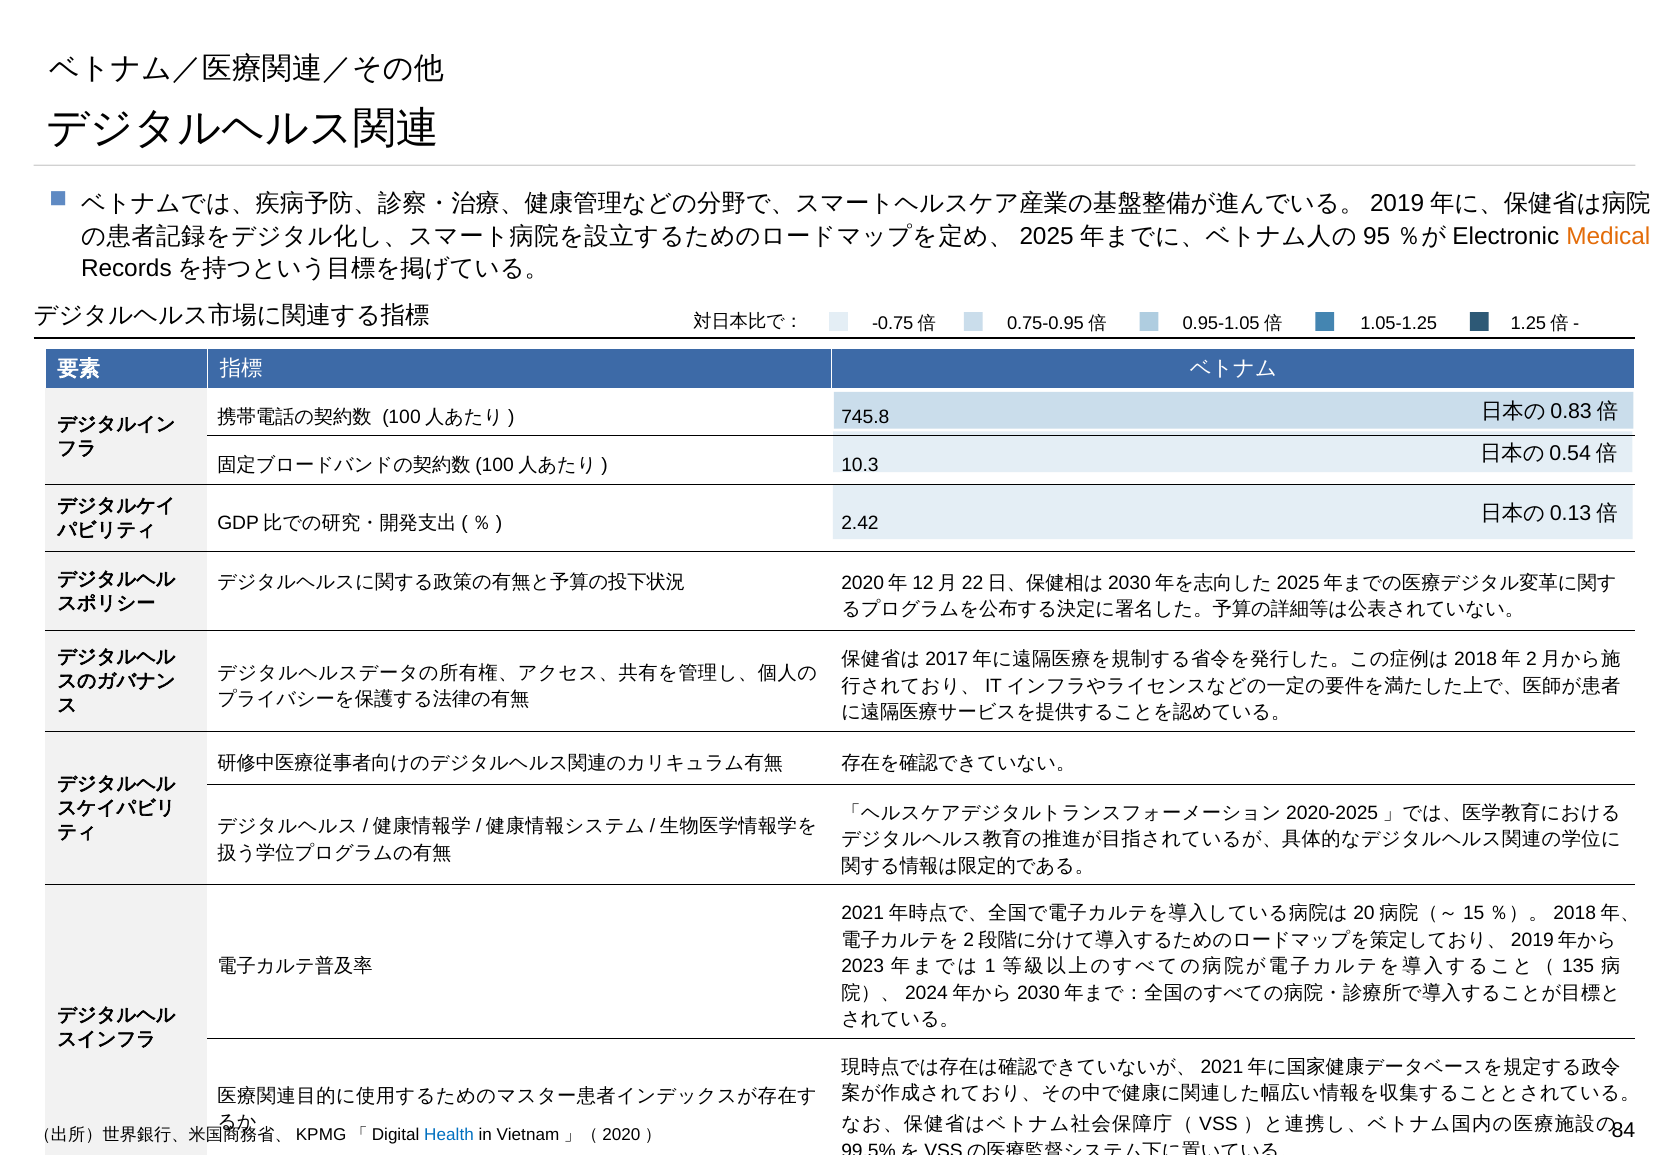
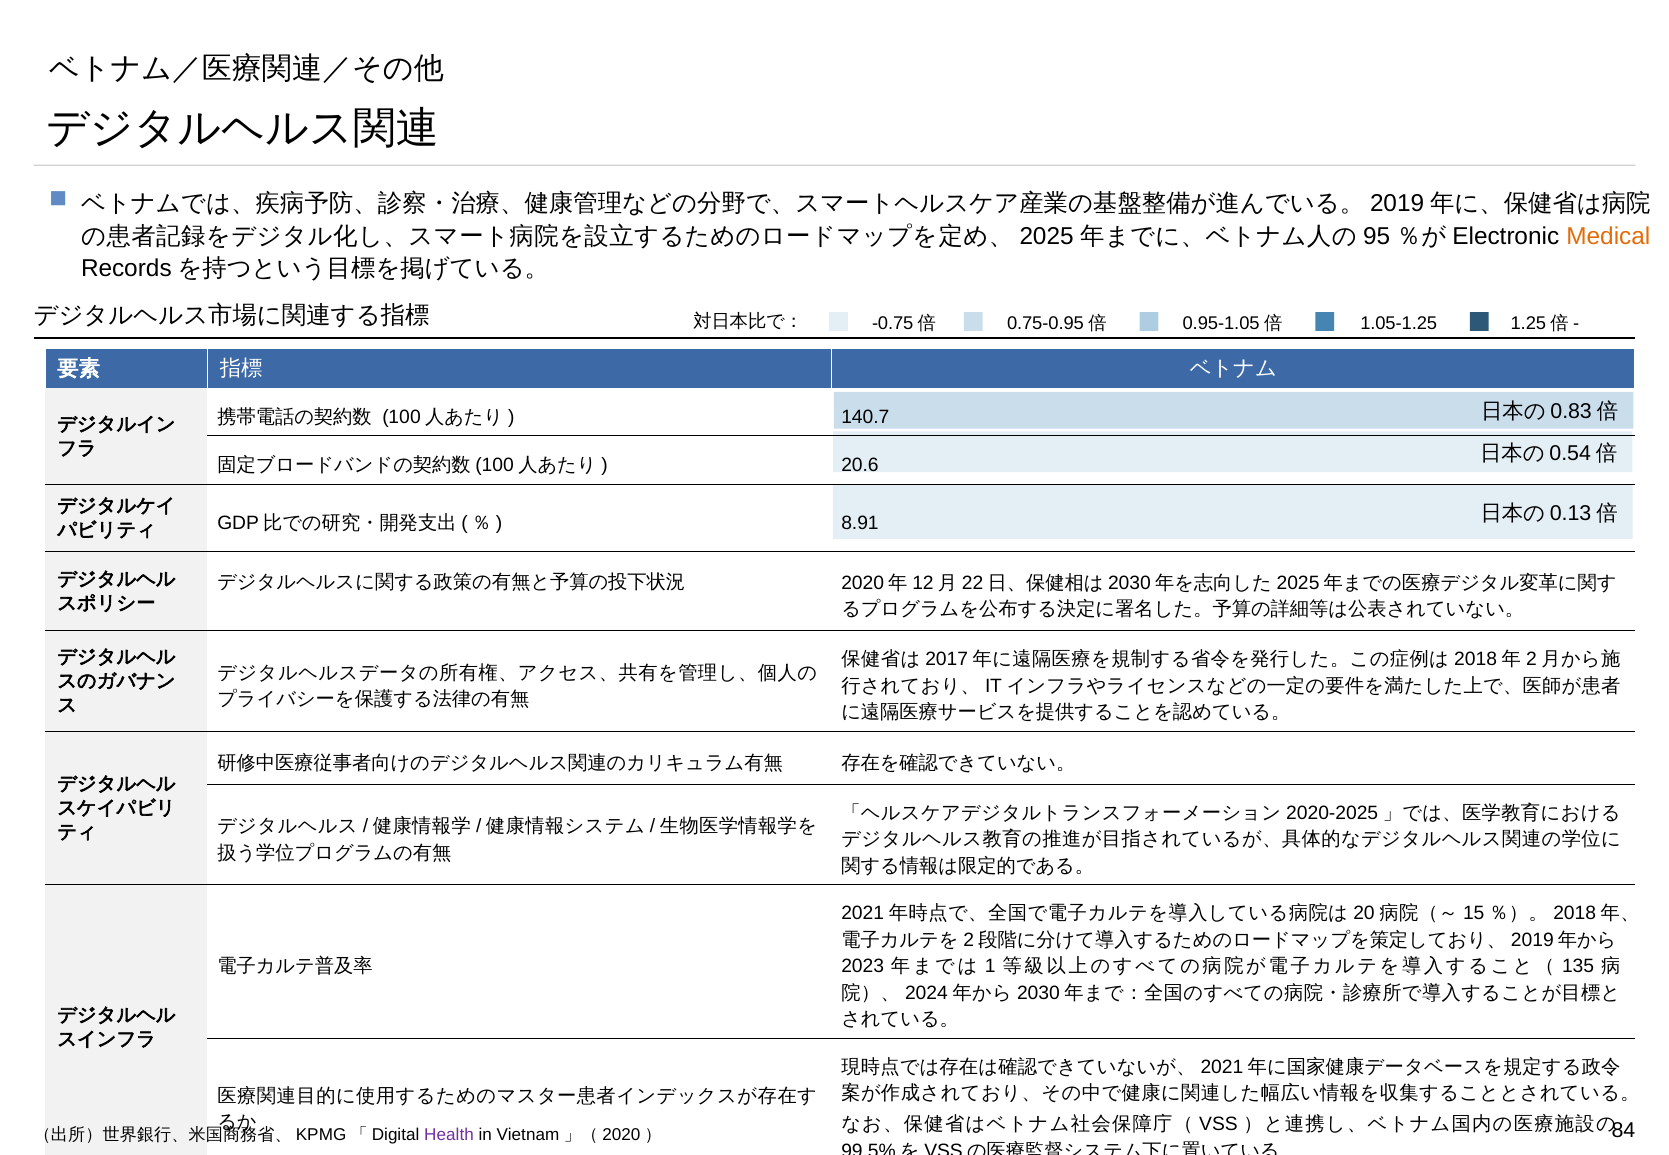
745.8: 745.8 -> 140.7
10.3: 10.3 -> 20.6
2.42: 2.42 -> 8.91
Health colour: blue -> purple
